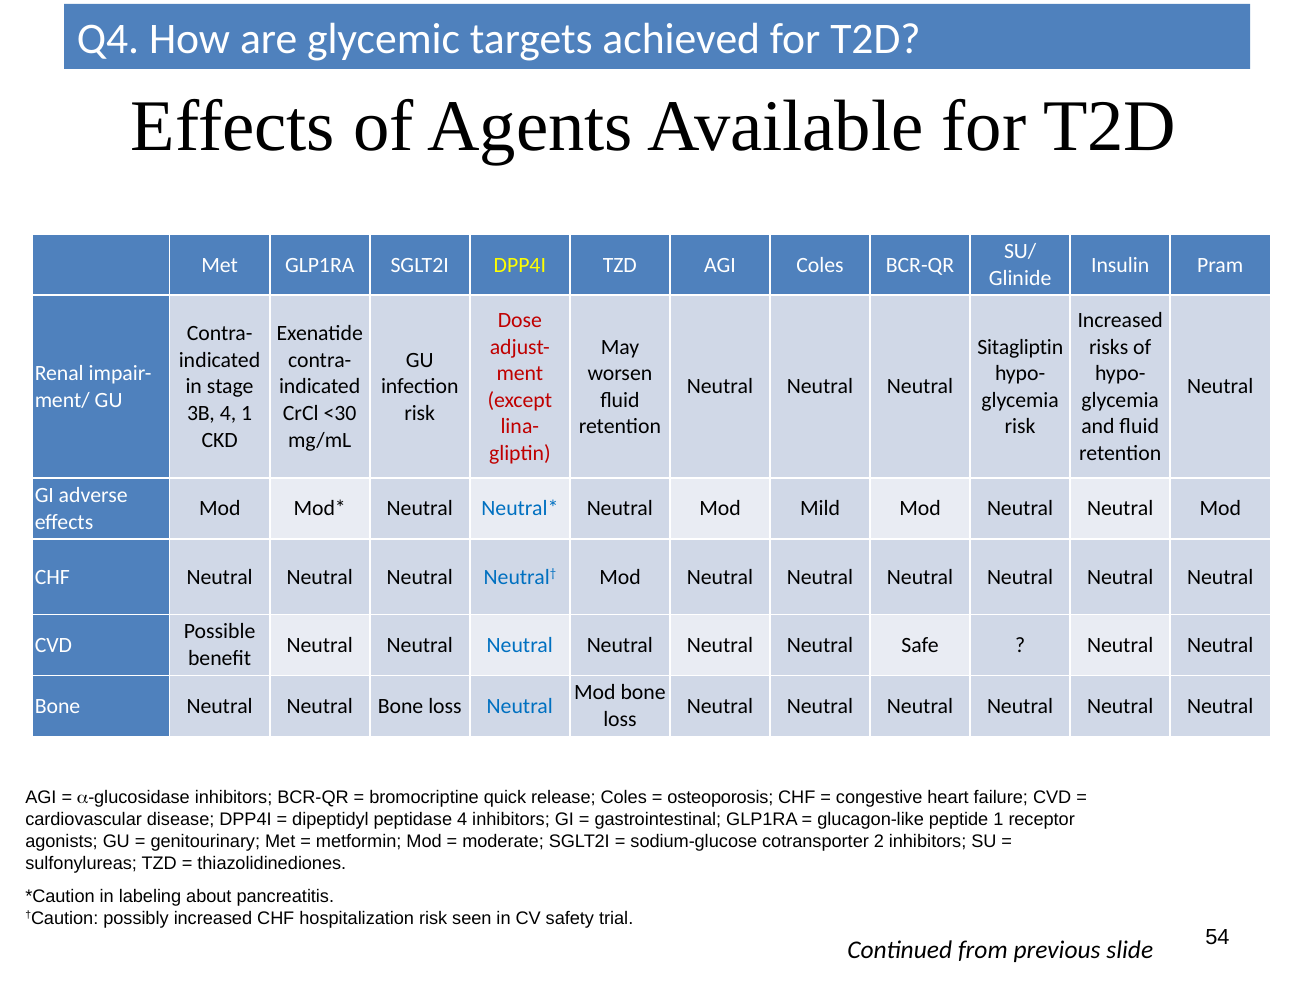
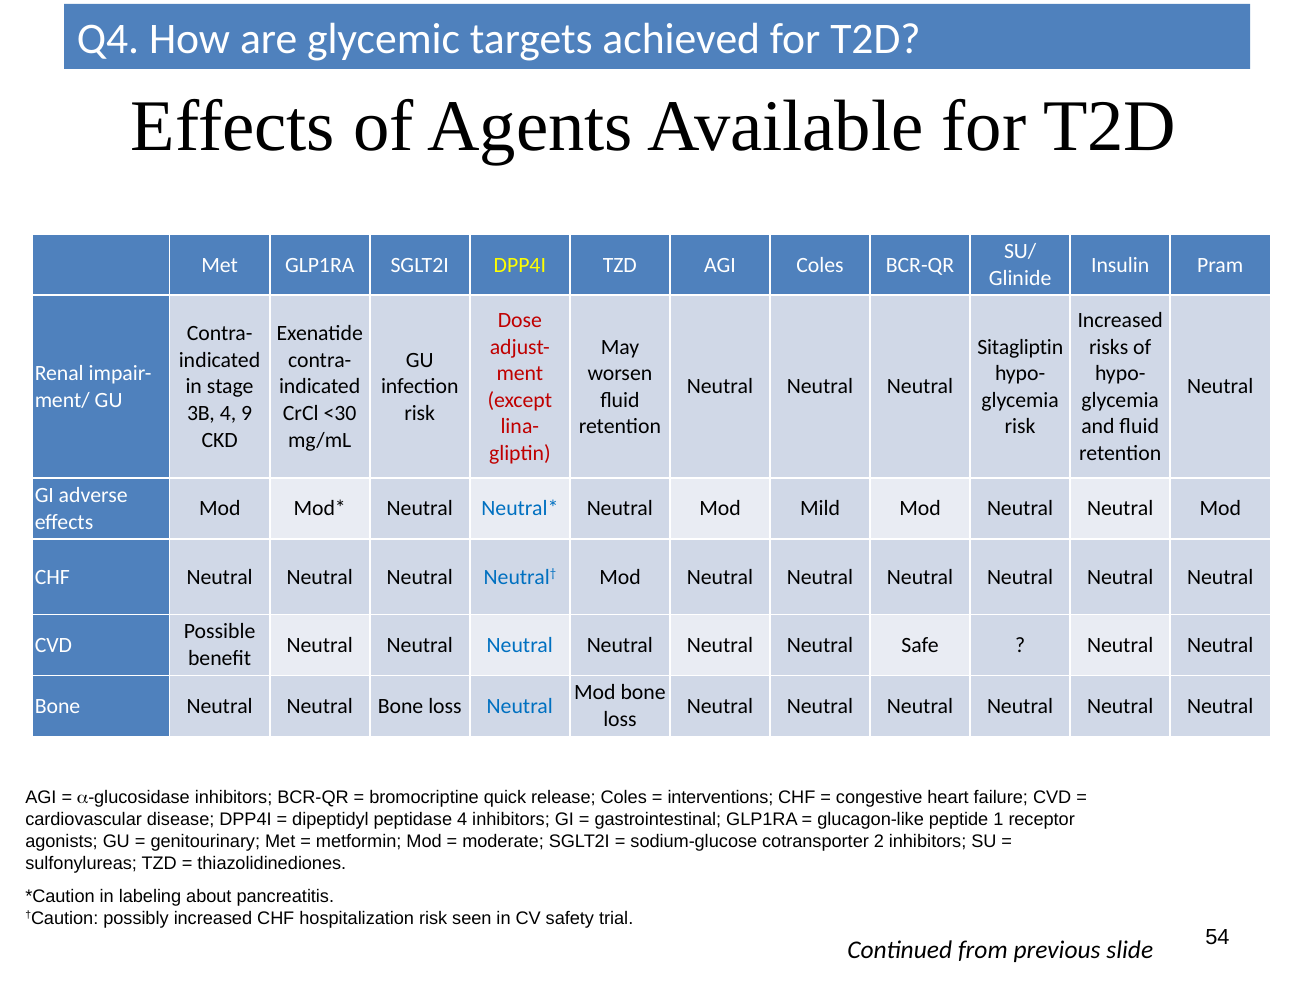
4 1: 1 -> 9
osteoporosis: osteoporosis -> interventions
